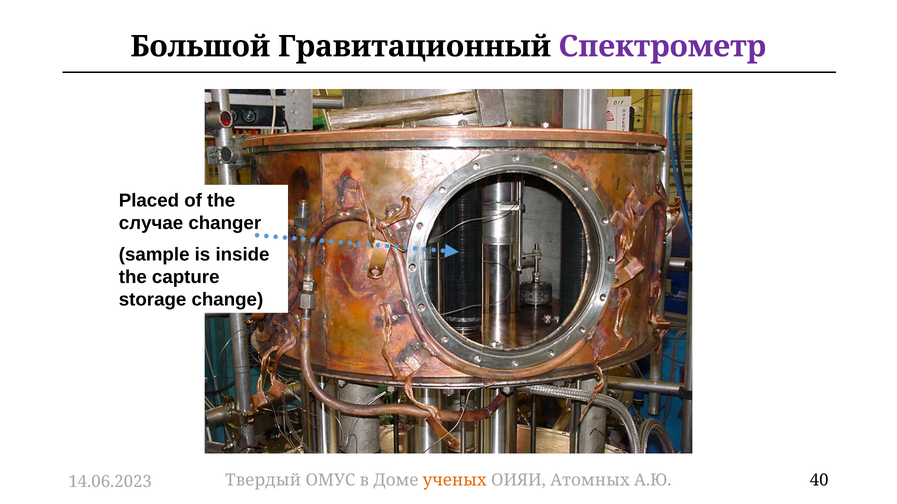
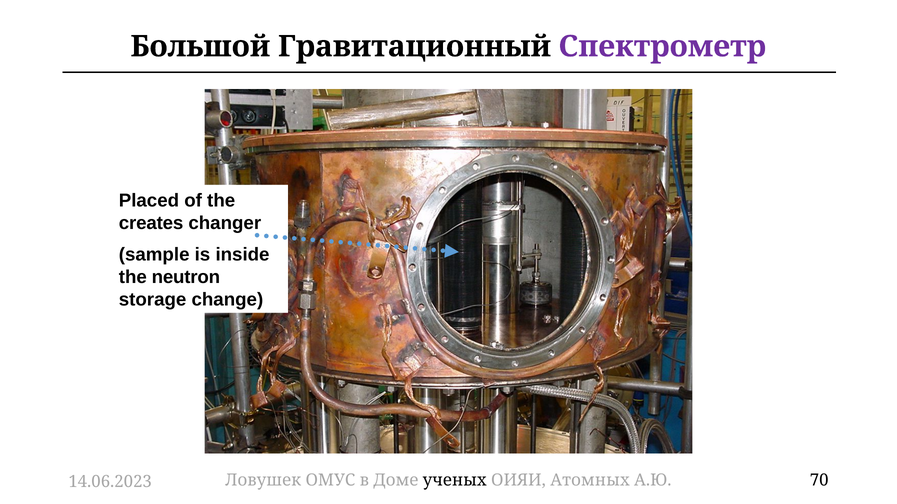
случае: случае -> creates
capture: capture -> neutron
Твердый: Твердый -> Ловушек
ученых colour: orange -> black
40: 40 -> 70
